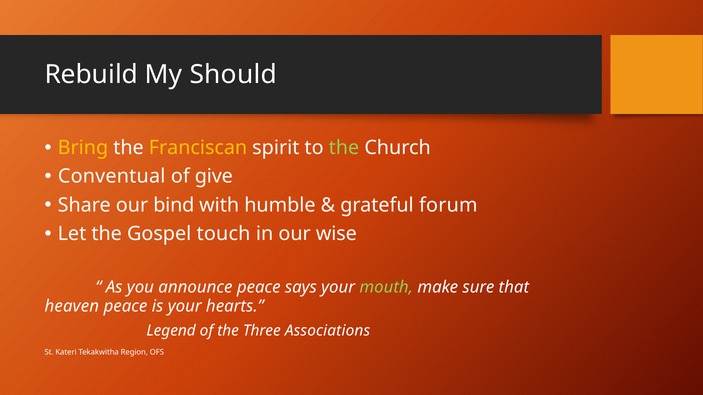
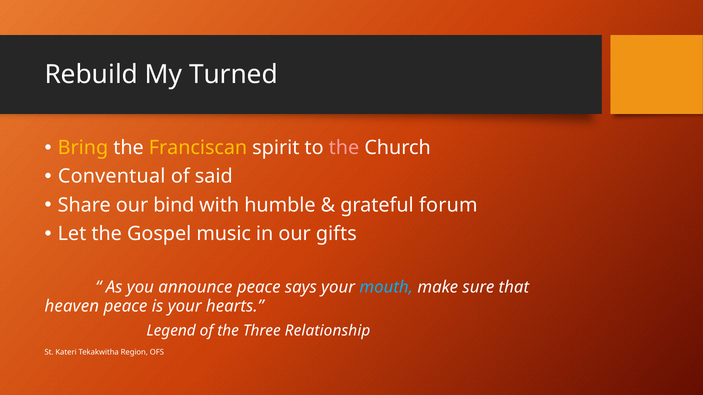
Should: Should -> Turned
the at (344, 148) colour: light green -> pink
give: give -> said
touch: touch -> music
wise: wise -> gifts
mouth colour: light green -> light blue
Associations: Associations -> Relationship
